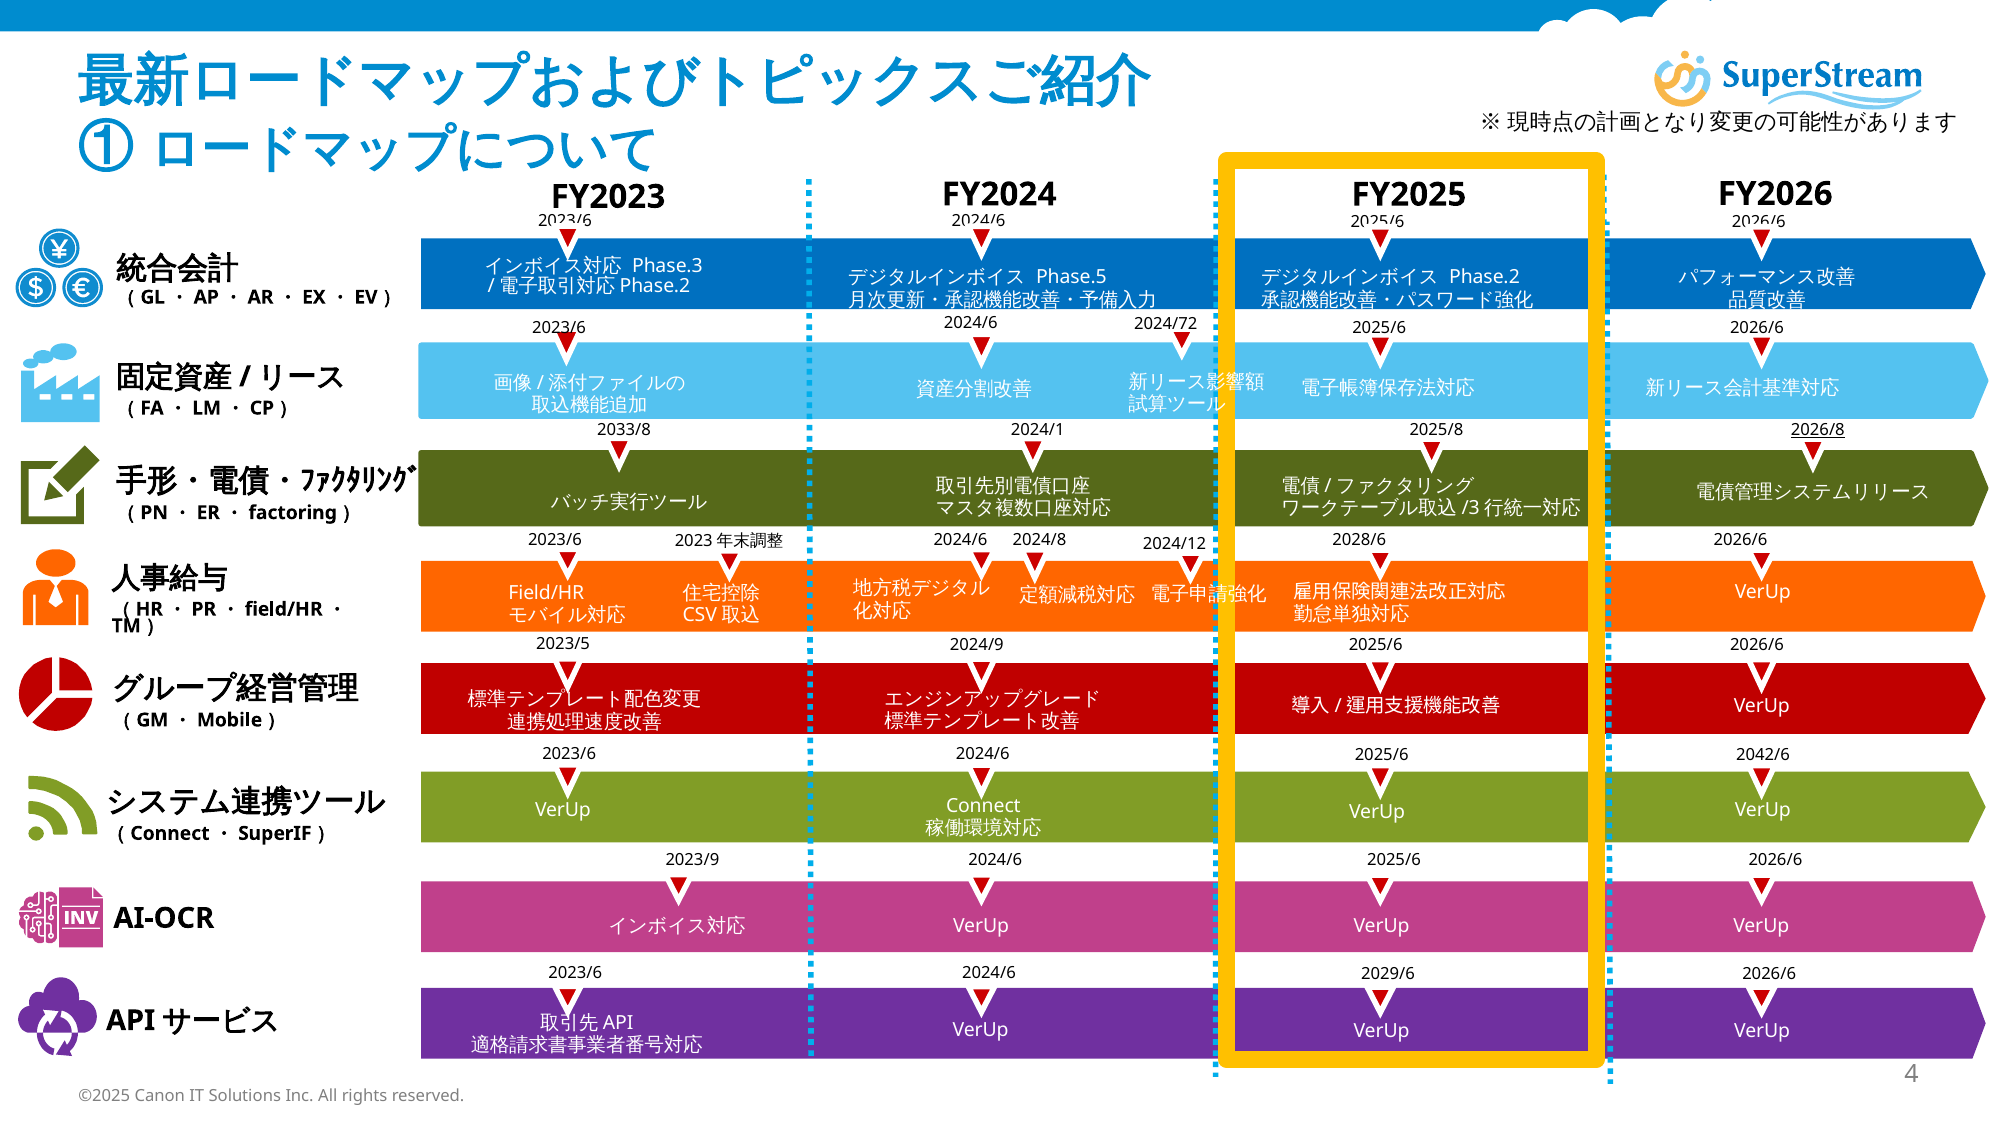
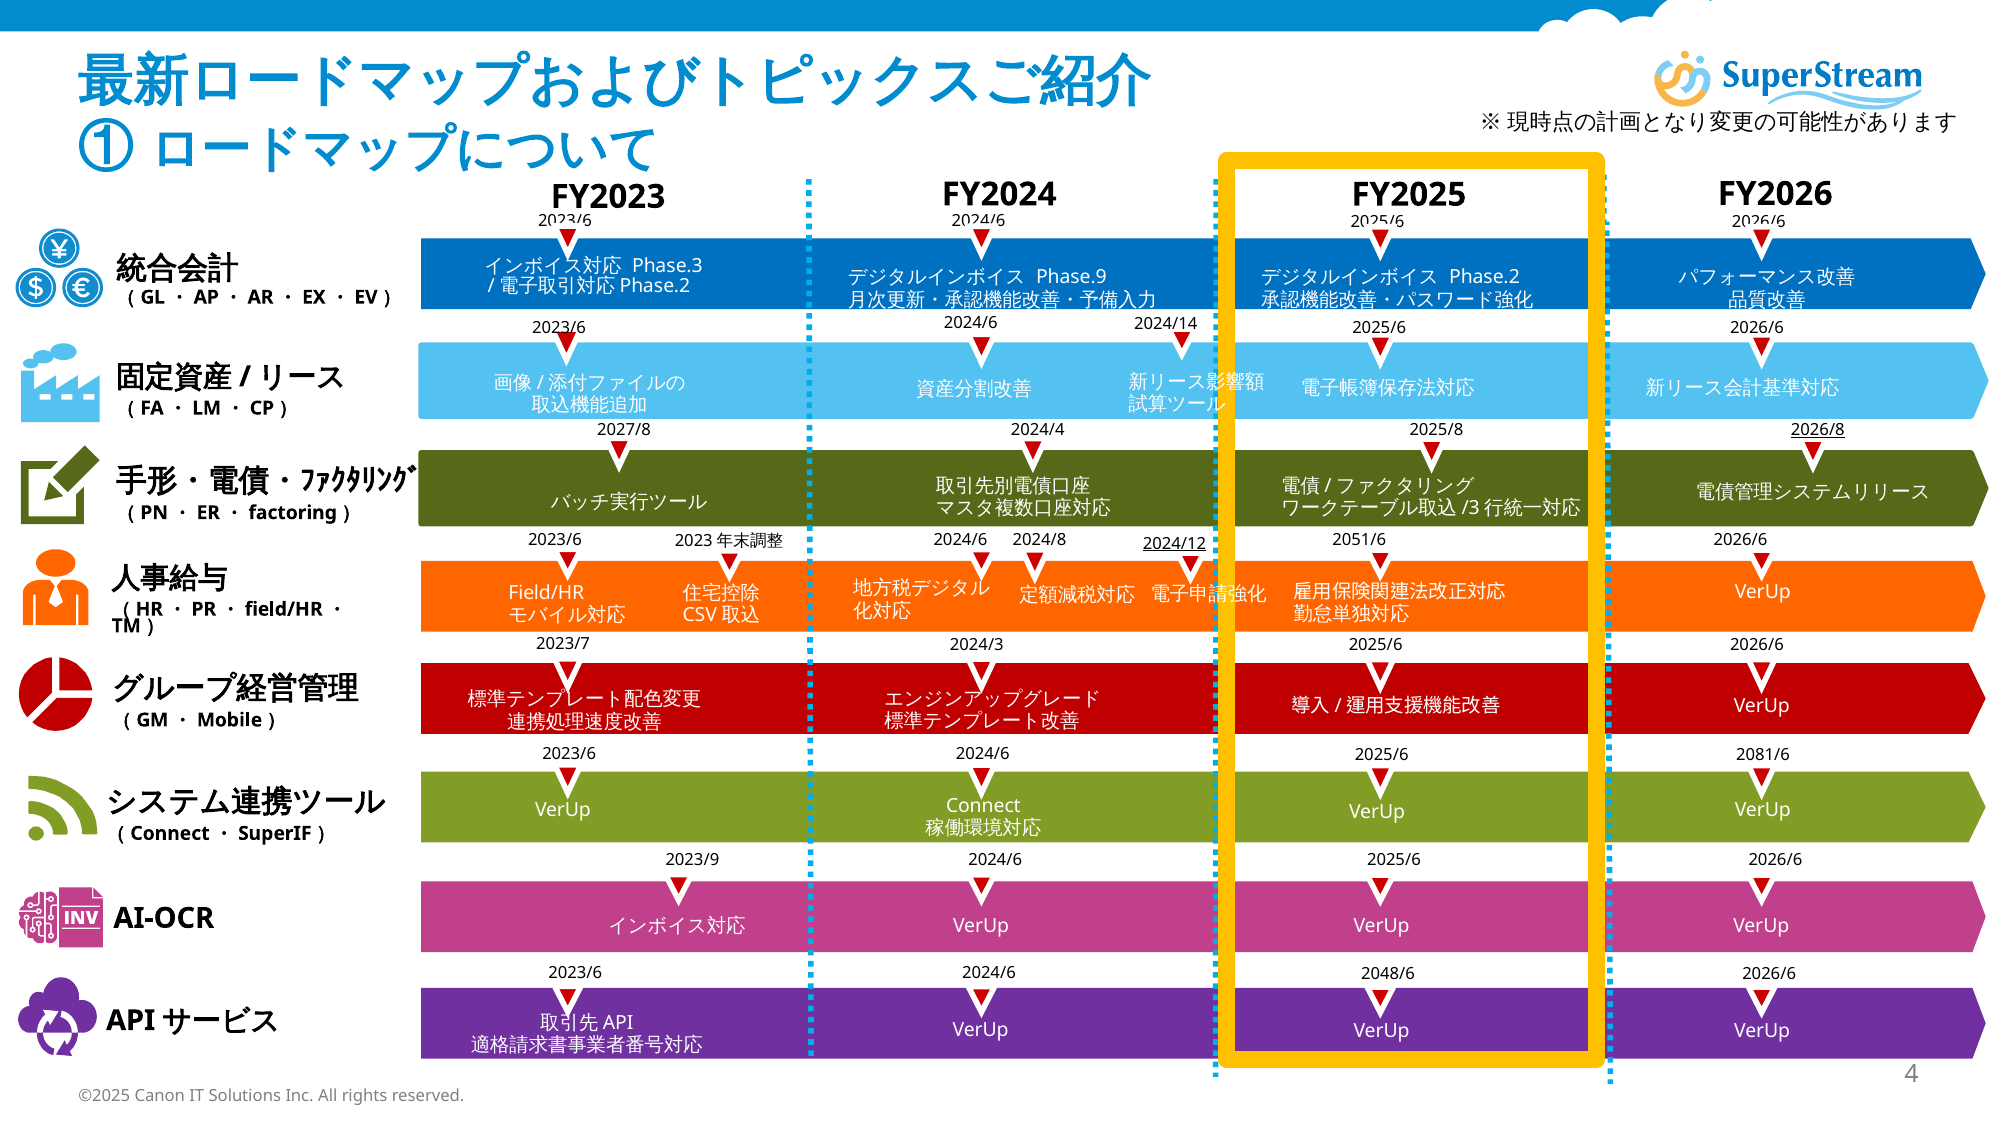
Phase.5: Phase.5 -> Phase.9
2024/72: 2024/72 -> 2024/14
2033/8: 2033/8 -> 2027/8
2024/1: 2024/1 -> 2024/4
2028/6: 2028/6 -> 2051/6
2024/12 underline: none -> present
2023/5: 2023/5 -> 2023/7
2024/9: 2024/9 -> 2024/3
2042/6: 2042/6 -> 2081/6
2029/6: 2029/6 -> 2048/6
